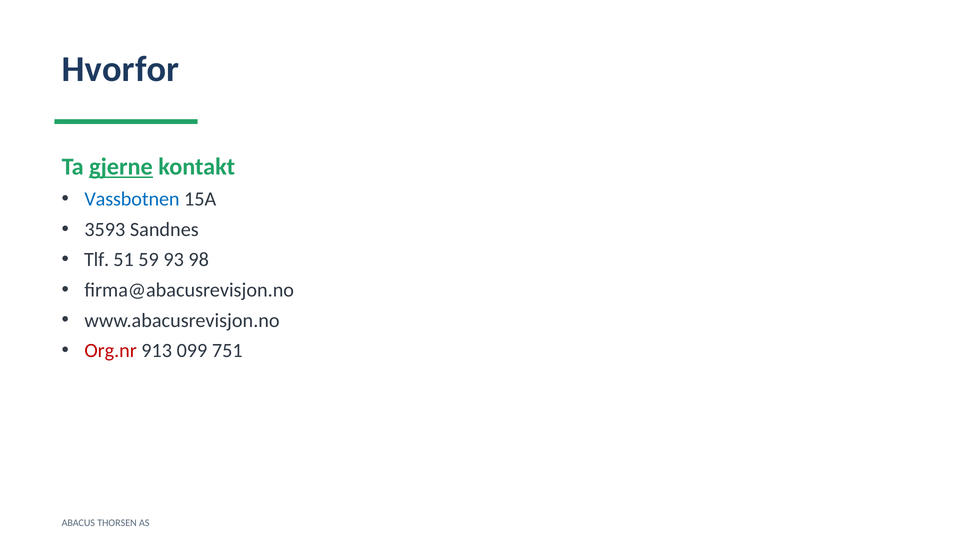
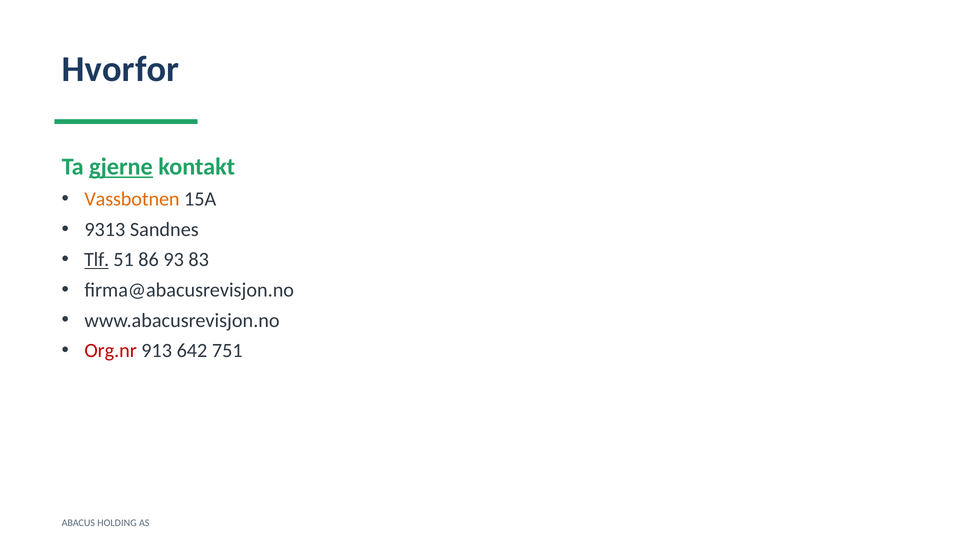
Vassbotnen colour: blue -> orange
3593: 3593 -> 9313
Tlf underline: none -> present
59: 59 -> 86
98: 98 -> 83
099: 099 -> 642
THORSEN: THORSEN -> HOLDING
